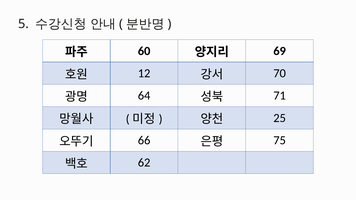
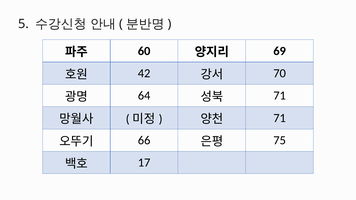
12: 12 -> 42
25 at (280, 118): 25 -> 71
62: 62 -> 17
